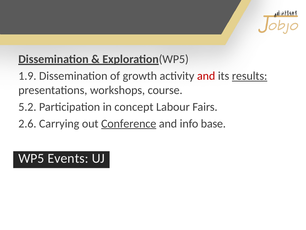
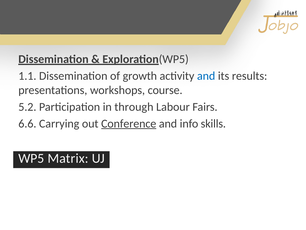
1.9: 1.9 -> 1.1
and at (206, 76) colour: red -> blue
results underline: present -> none
concept: concept -> through
2.6: 2.6 -> 6.6
base: base -> skills
Events: Events -> Matrix
